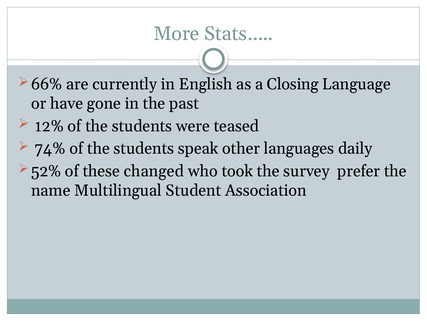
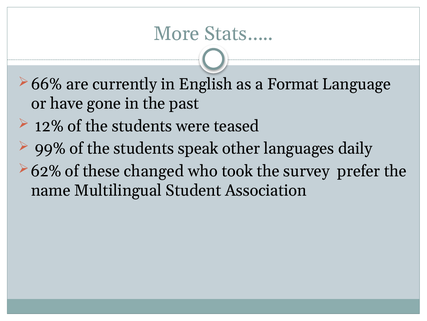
Closing: Closing -> Format
74%: 74% -> 99%
52%: 52% -> 62%
